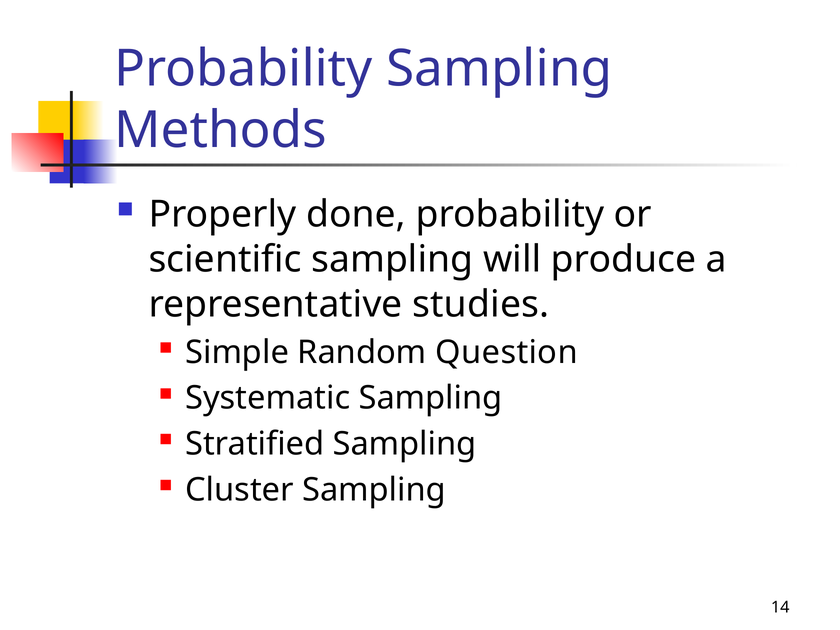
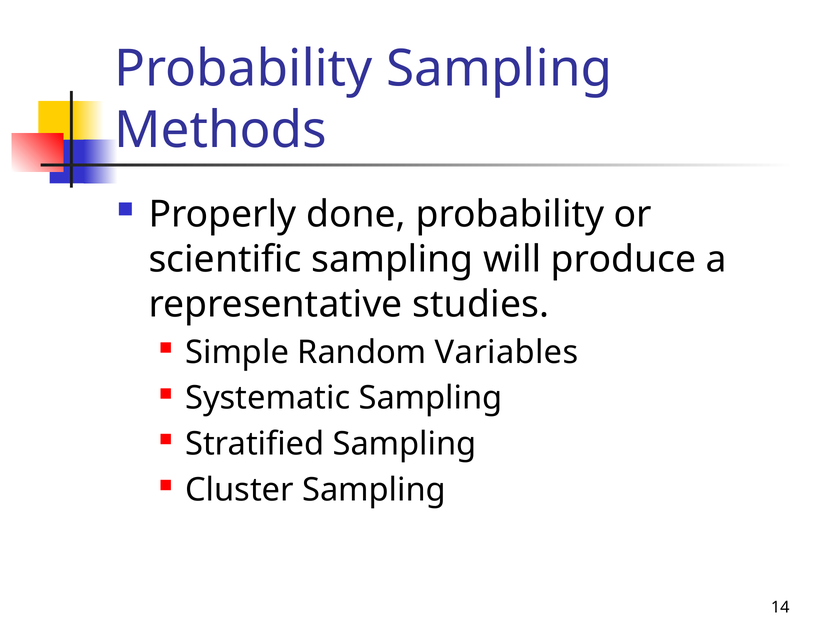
Question: Question -> Variables
